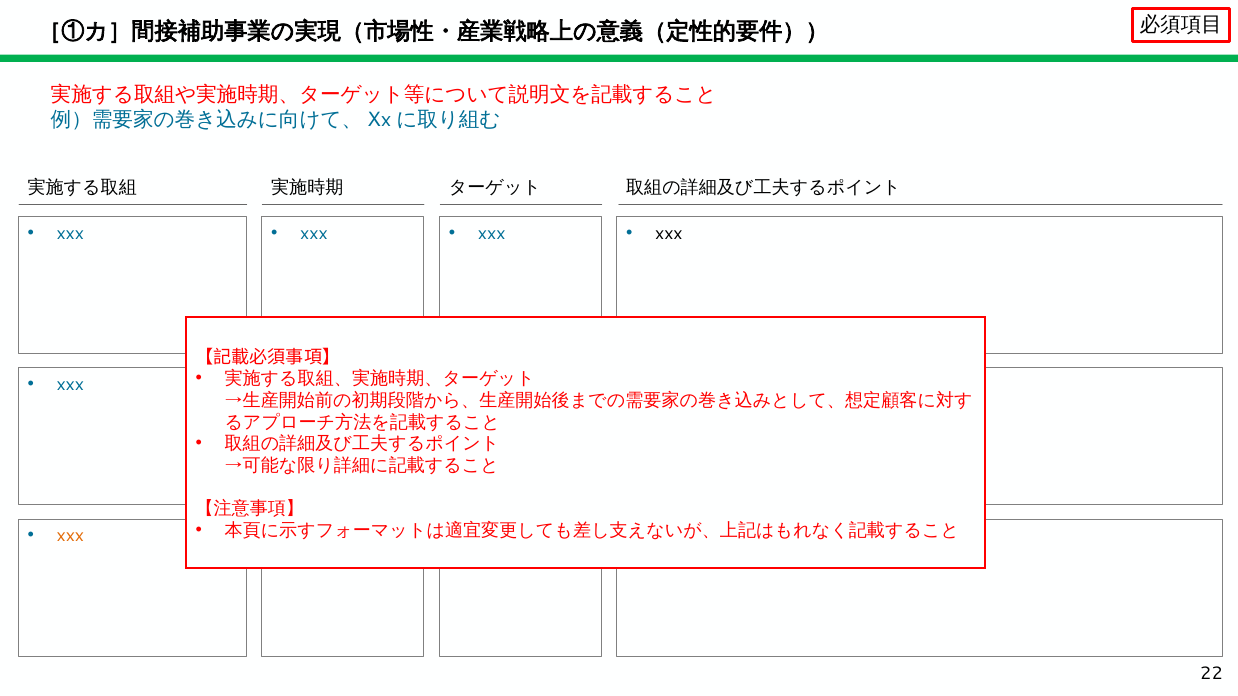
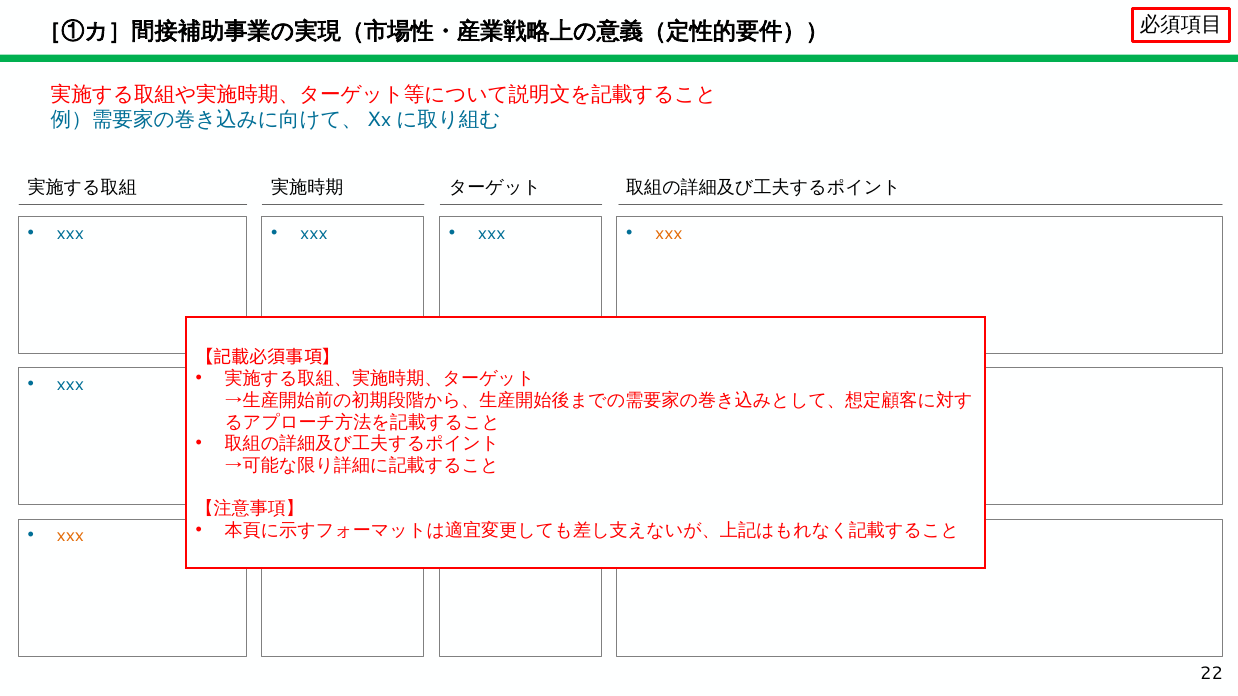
xxx at (669, 234) colour: black -> orange
